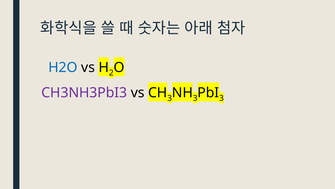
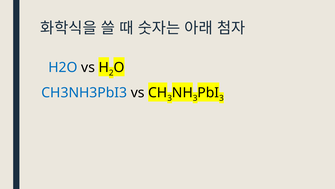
CH3NH3PbI3 colour: purple -> blue
